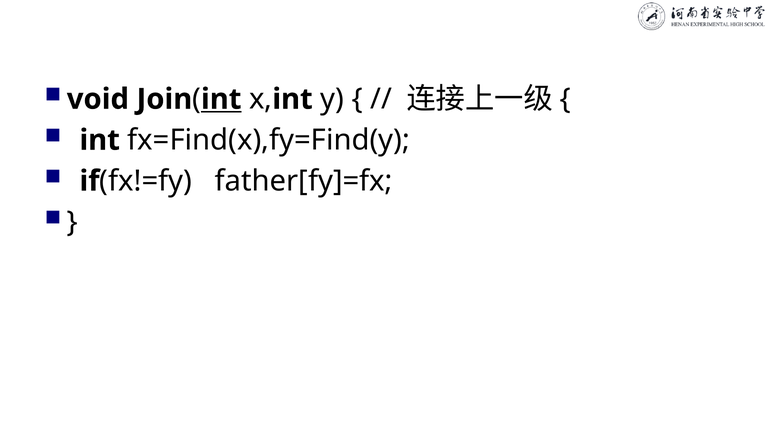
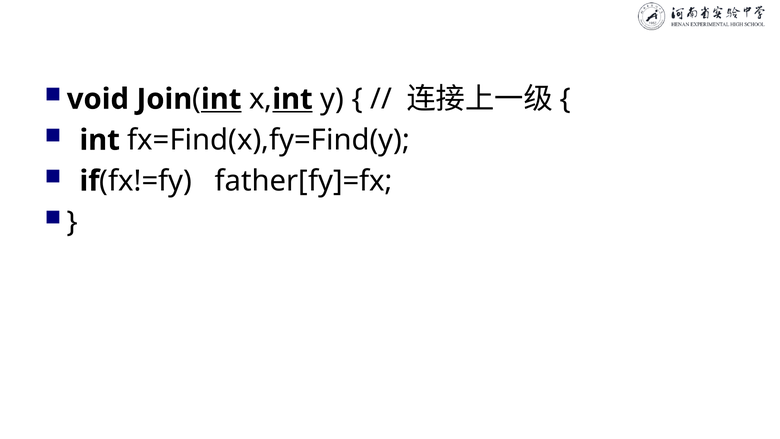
int at (293, 99) underline: none -> present
